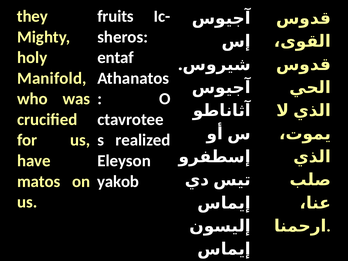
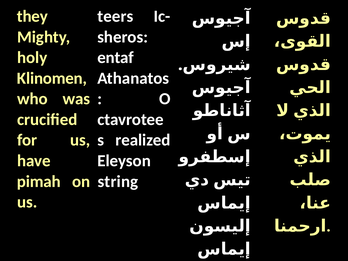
fruits: fruits -> teers
Manifold: Manifold -> Klinomen
matos: matos -> pimah
yakob: yakob -> string
